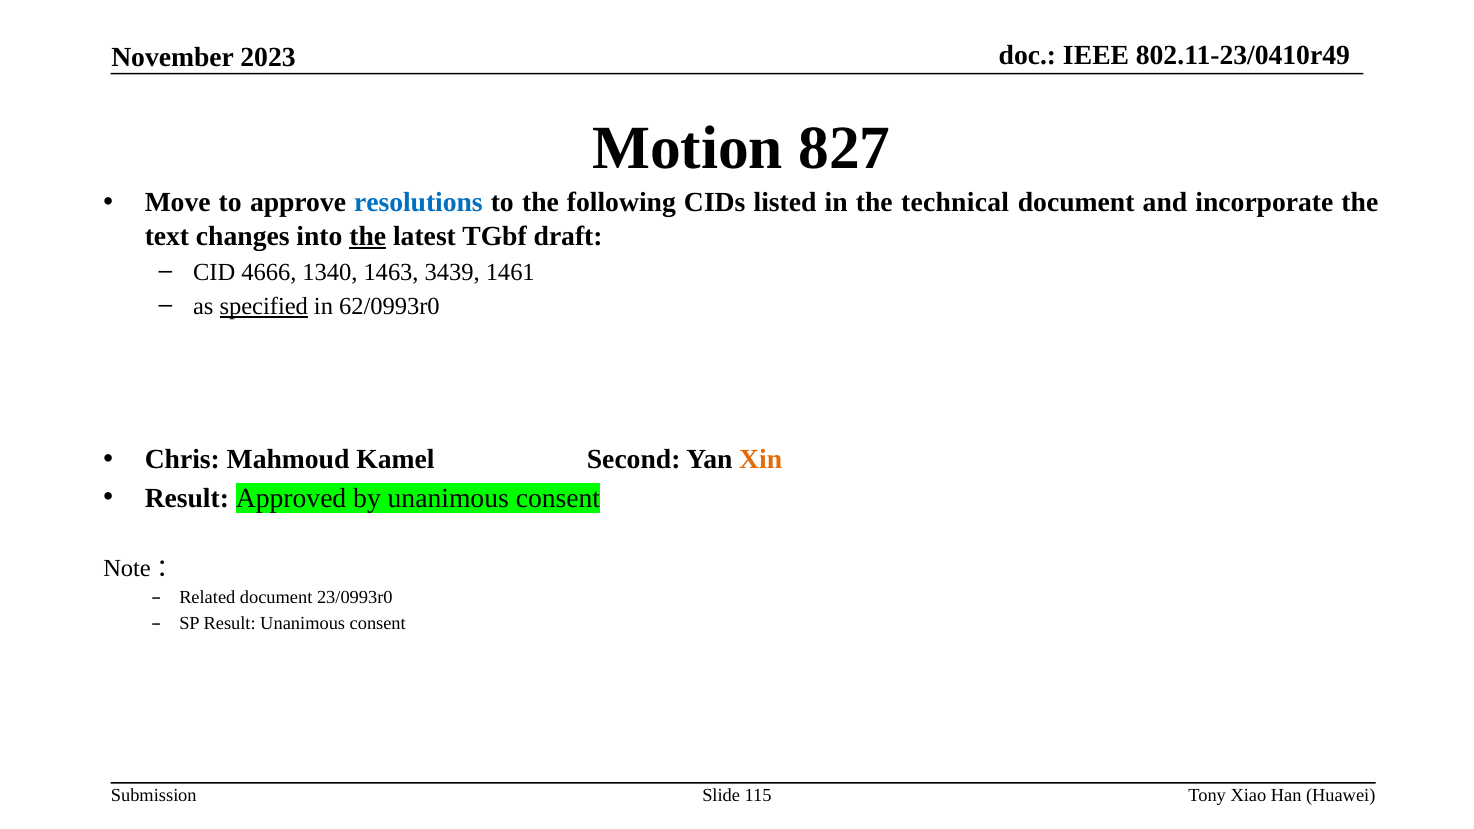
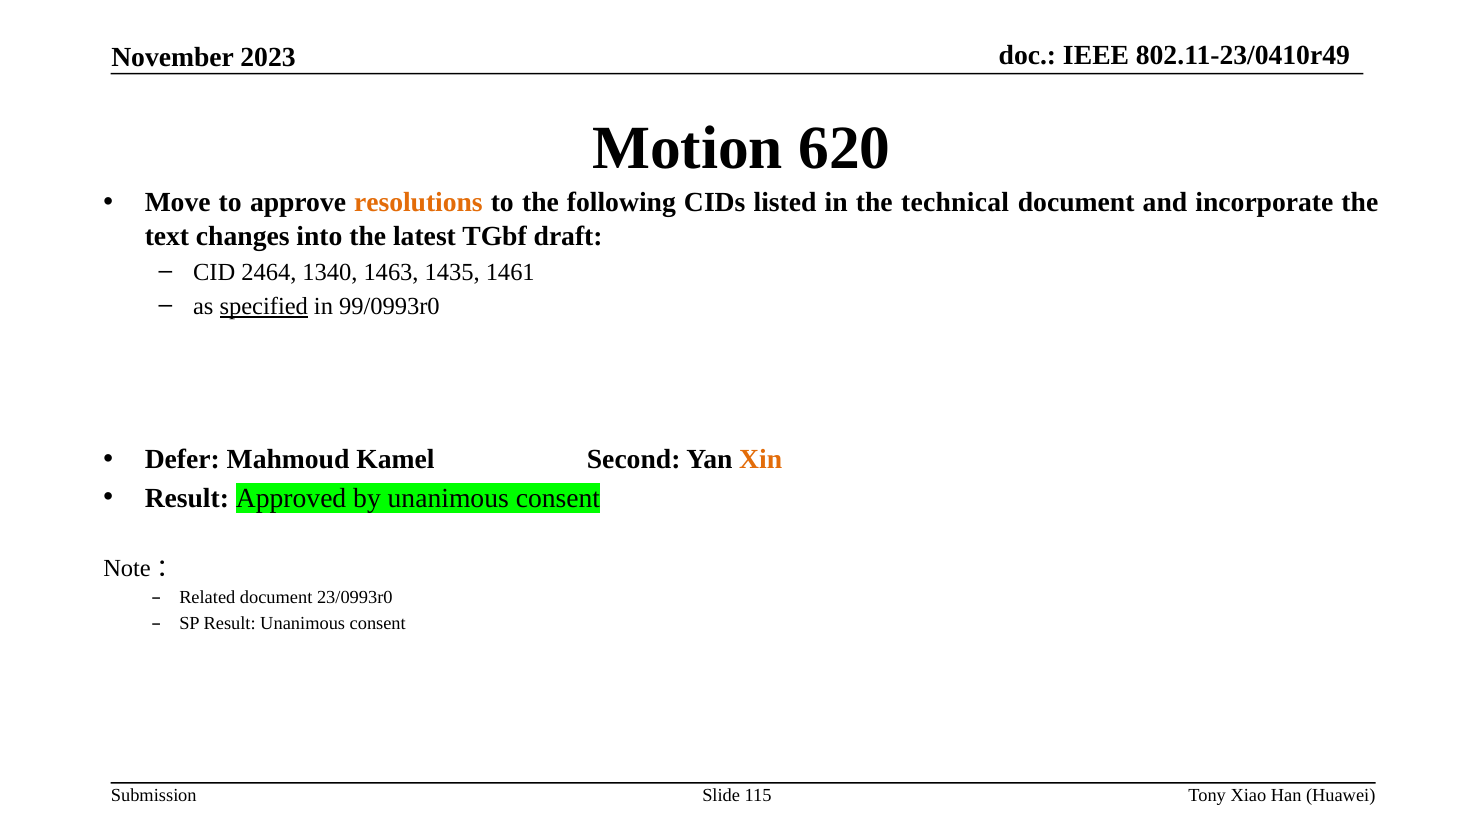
827: 827 -> 620
resolutions colour: blue -> orange
the at (368, 236) underline: present -> none
4666: 4666 -> 2464
3439: 3439 -> 1435
62/0993r0: 62/0993r0 -> 99/0993r0
Chris: Chris -> Defer
